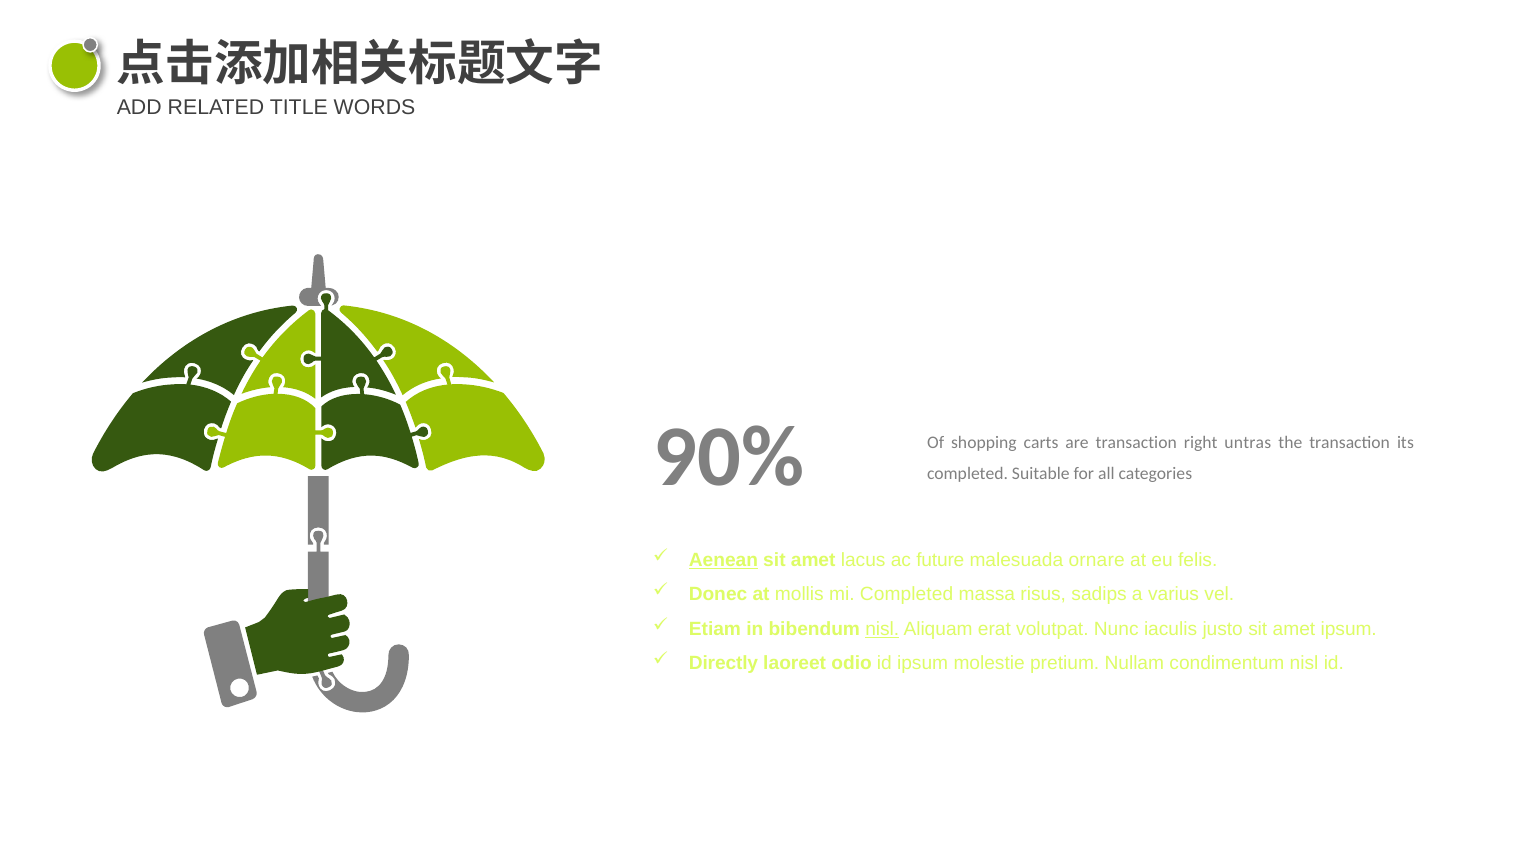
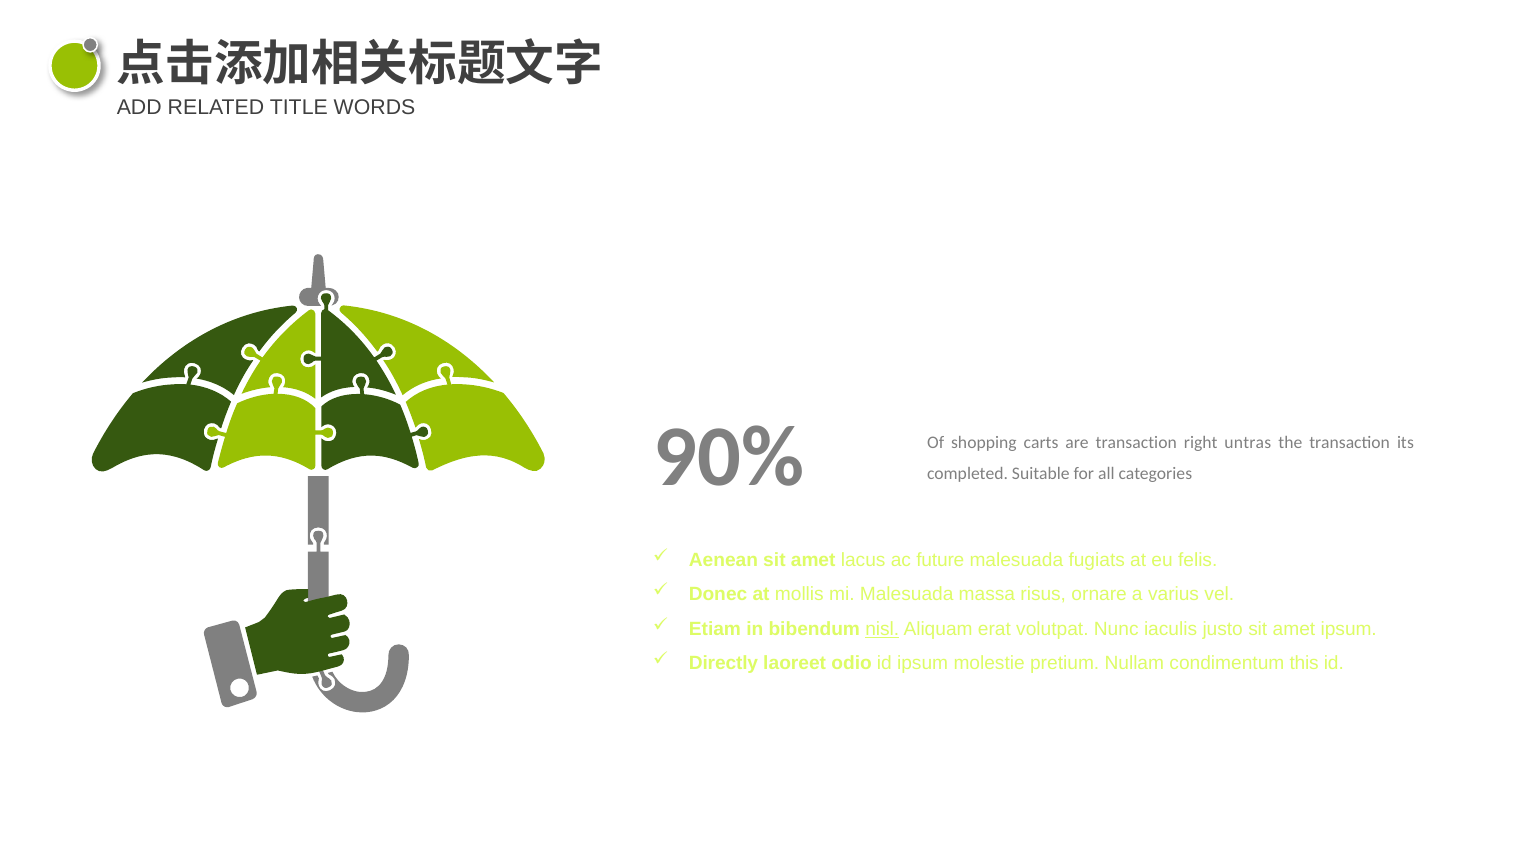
Aenean underline: present -> none
ornare: ornare -> fugiats
mi Completed: Completed -> Malesuada
sadips: sadips -> ornare
condimentum nisl: nisl -> this
